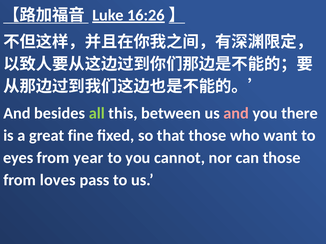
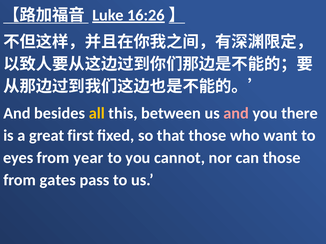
all colour: light green -> yellow
fine: fine -> first
loves: loves -> gates
